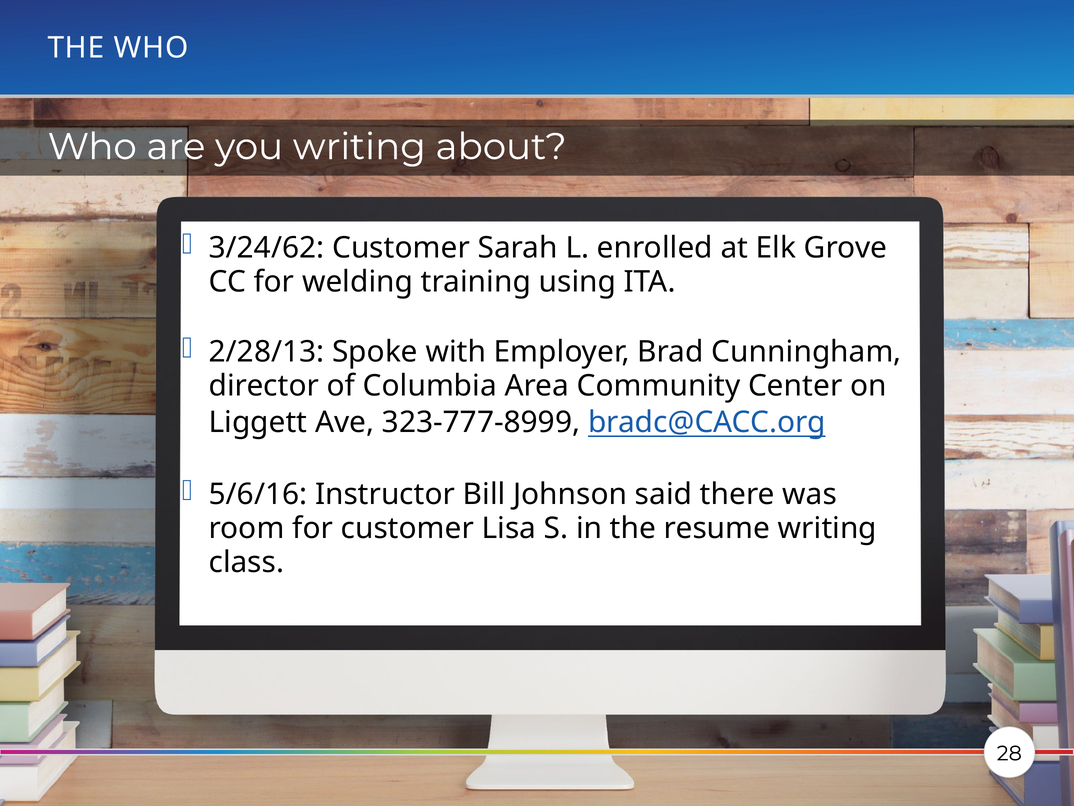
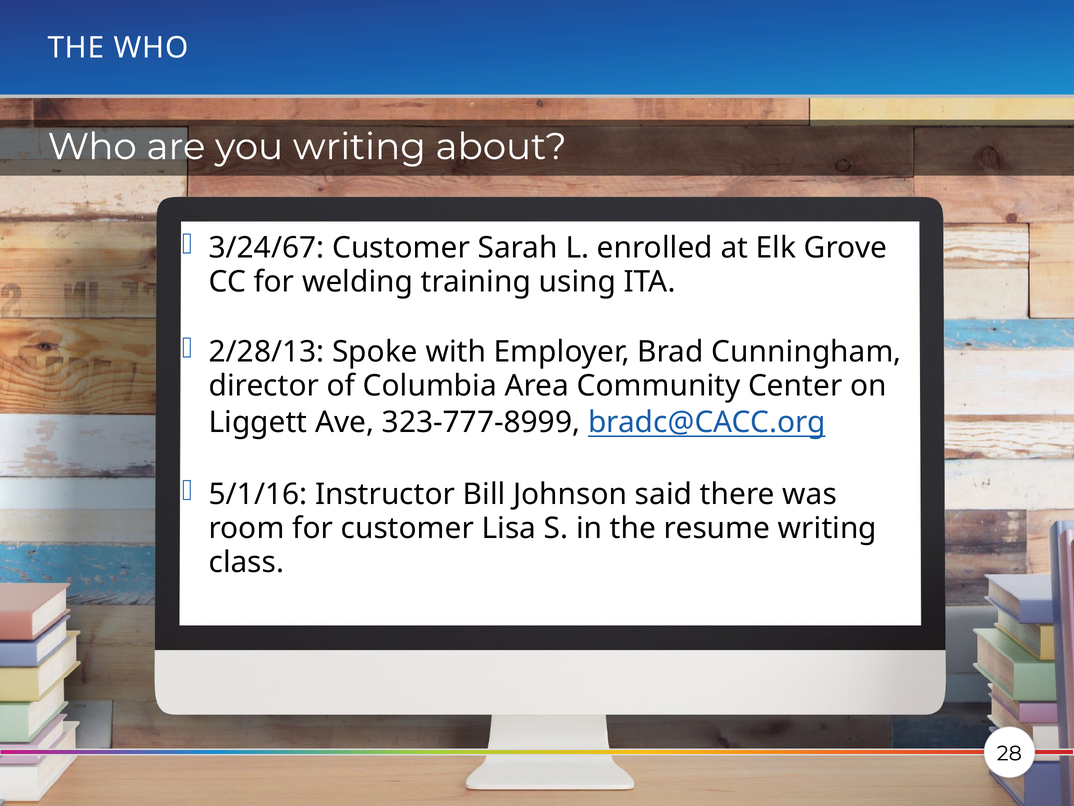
3/24/62: 3/24/62 -> 3/24/67
5/6/16: 5/6/16 -> 5/1/16
